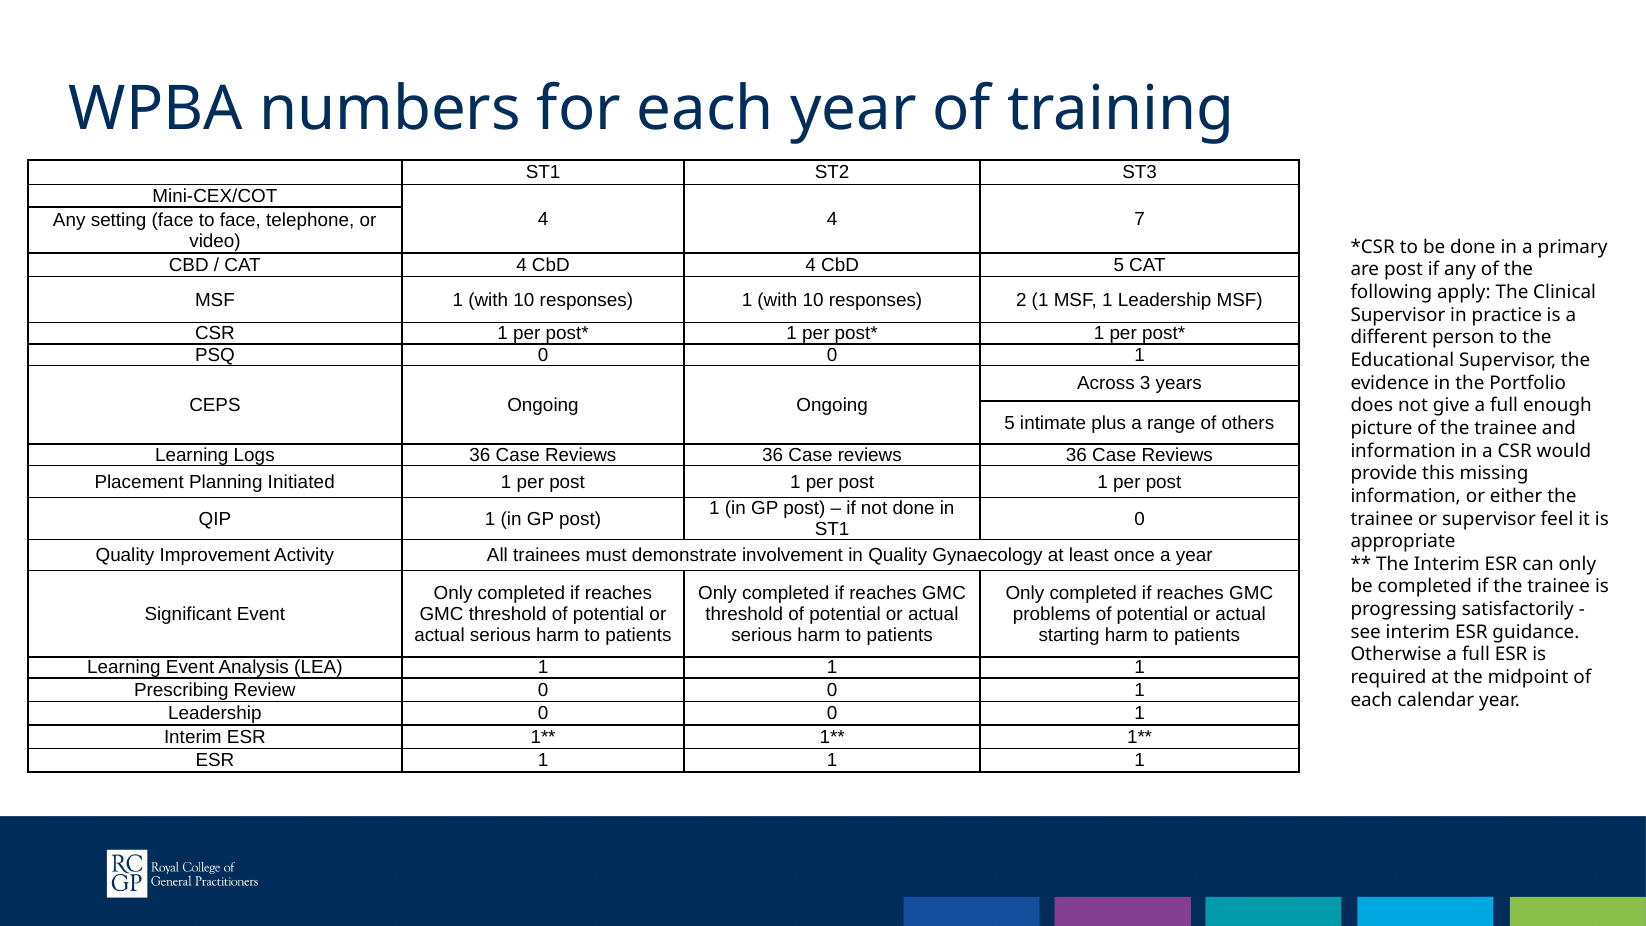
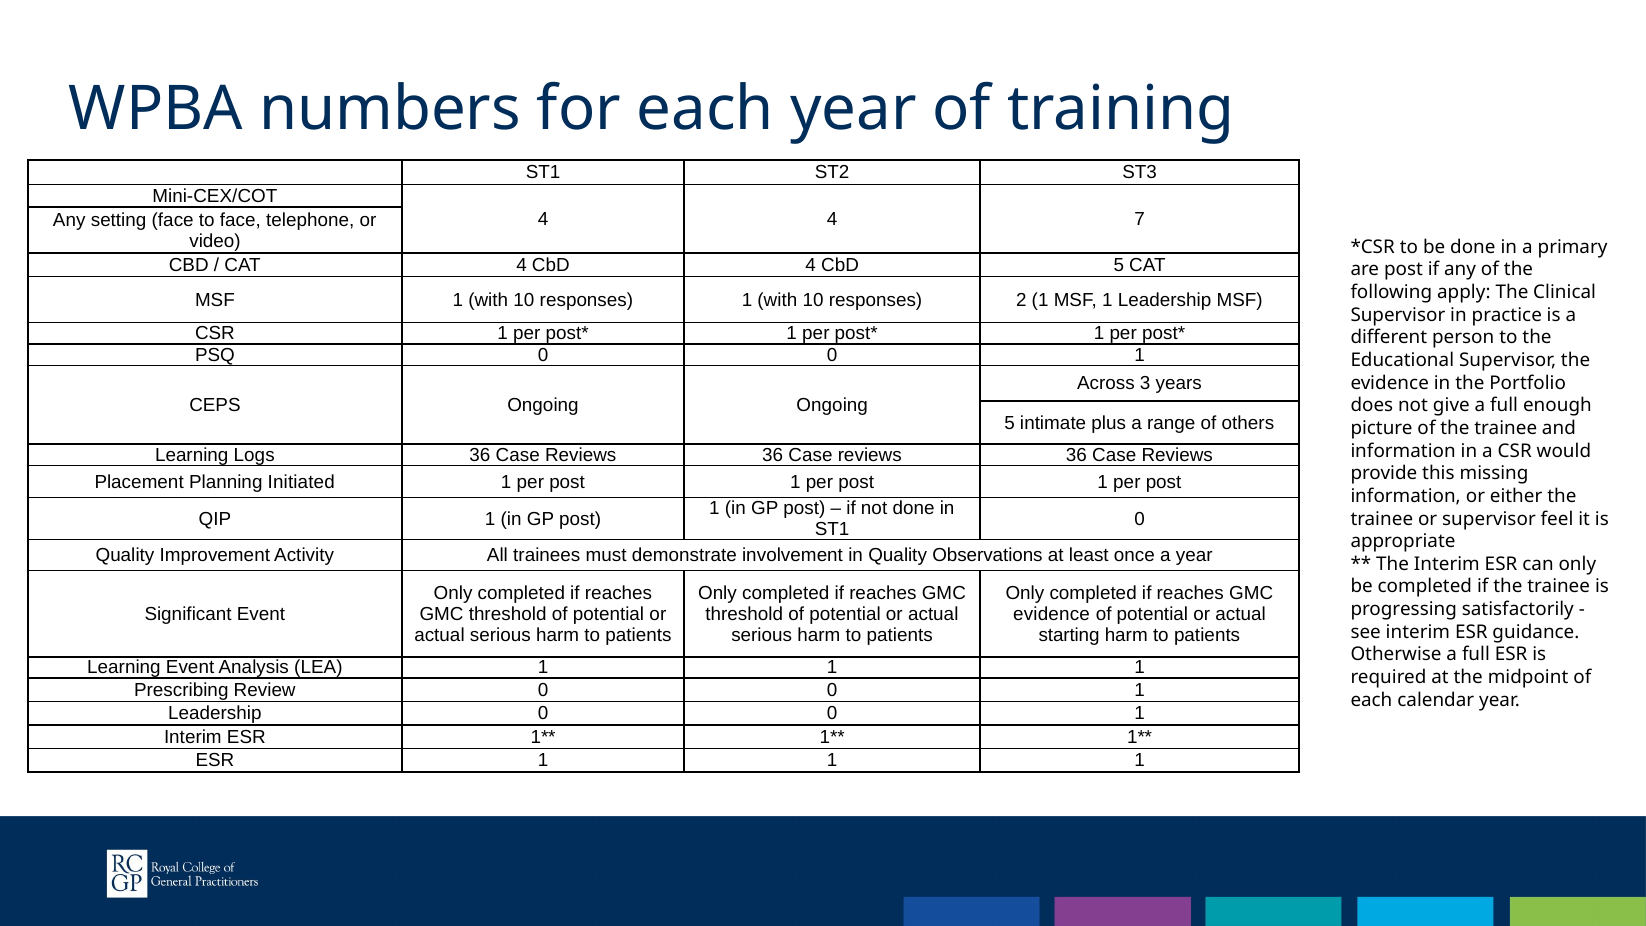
Gynaecology: Gynaecology -> Observations
problems at (1052, 614): problems -> evidence
